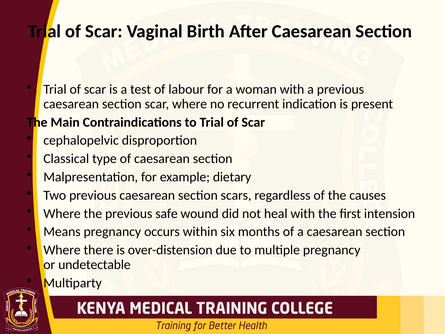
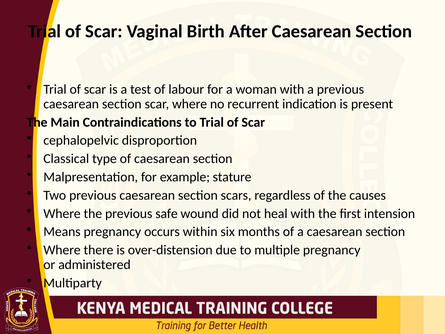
dietary: dietary -> stature
undetectable: undetectable -> administered
